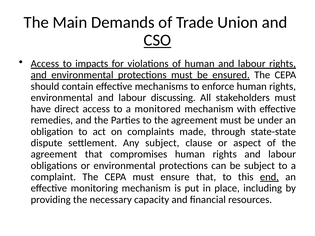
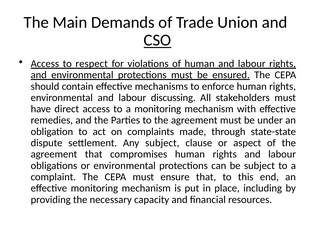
impacts: impacts -> respect
a monitored: monitored -> monitoring
end underline: present -> none
